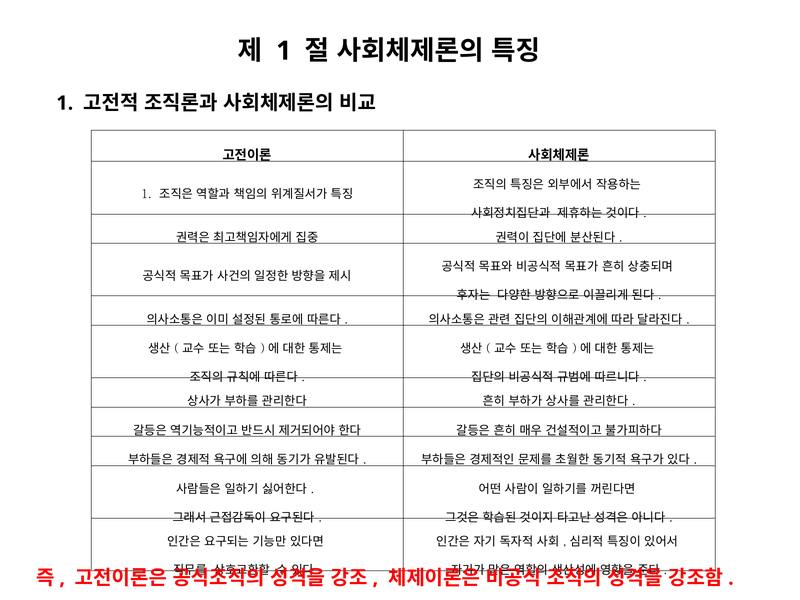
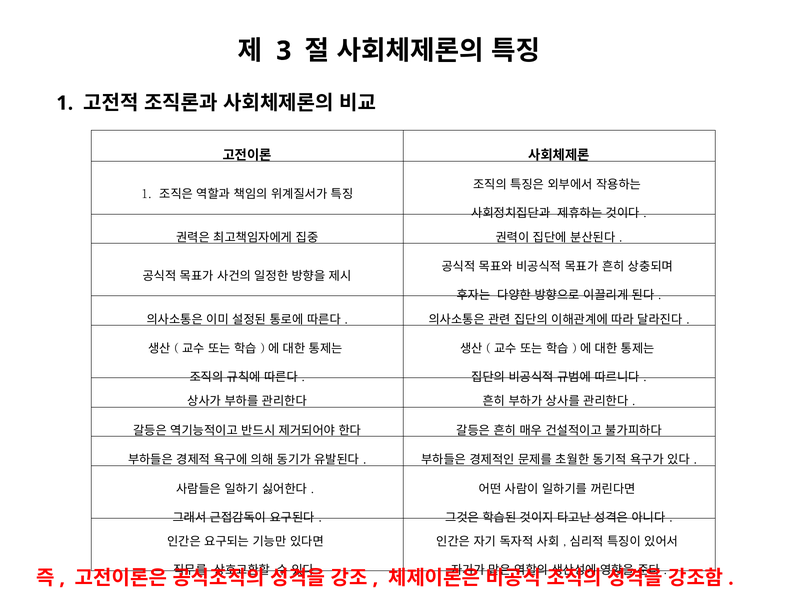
1 at (284, 51): 1 -> 3
